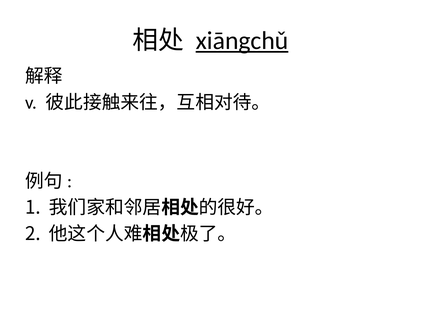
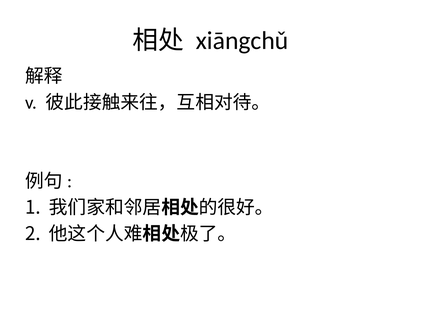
xiāngchǔ underline: present -> none
